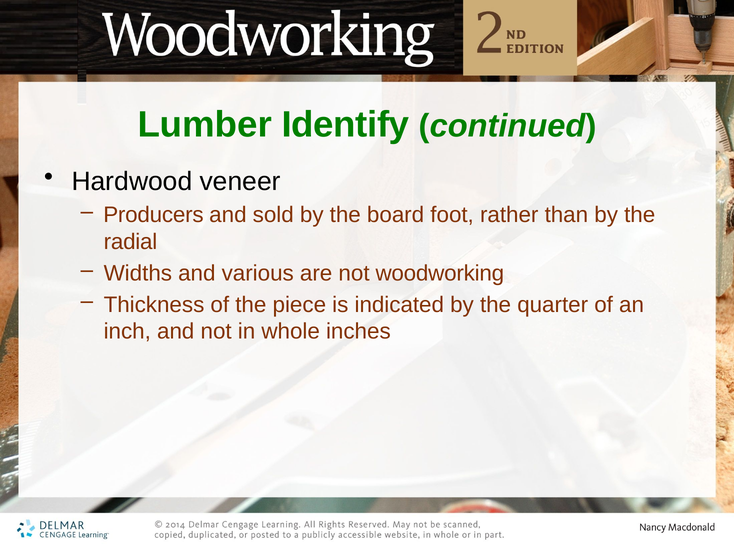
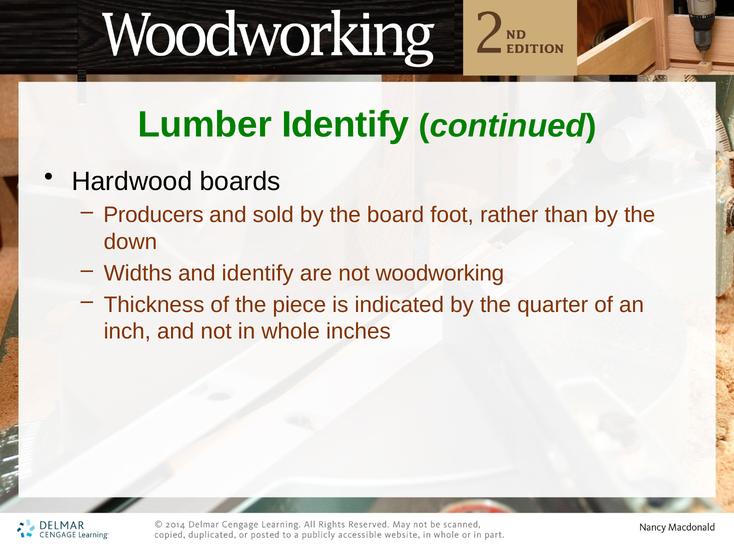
veneer: veneer -> boards
radial: radial -> down
and various: various -> identify
